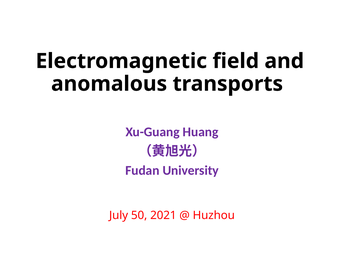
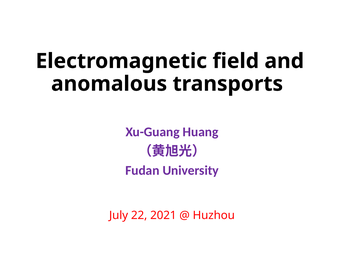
50: 50 -> 22
